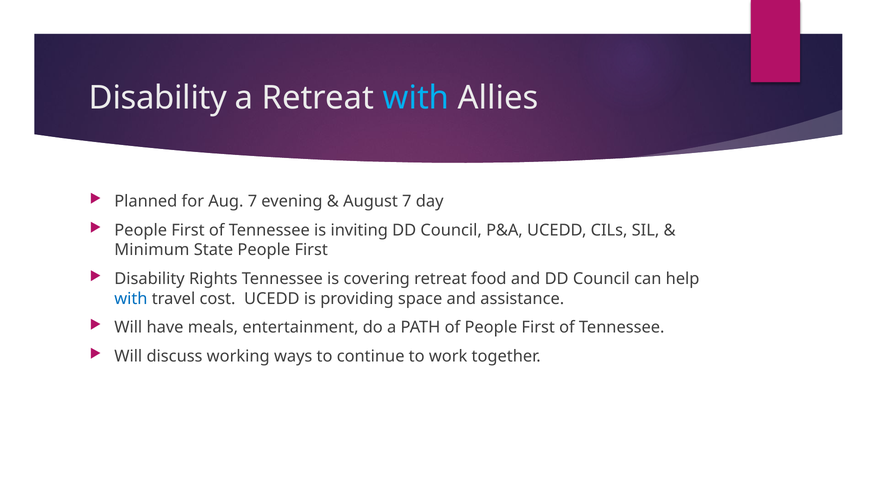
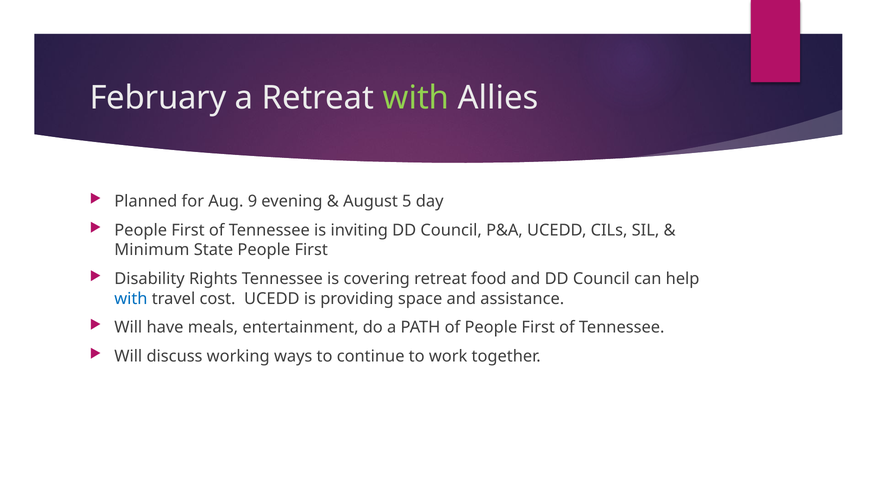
Disability at (158, 98): Disability -> February
with at (416, 98) colour: light blue -> light green
Aug 7: 7 -> 9
August 7: 7 -> 5
